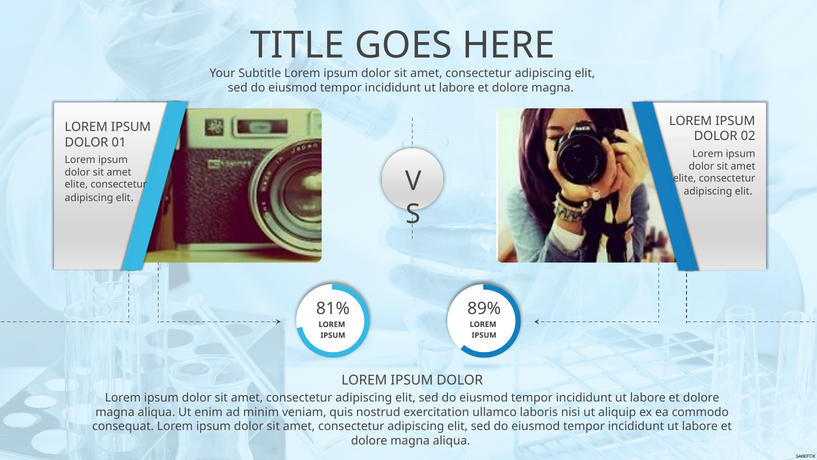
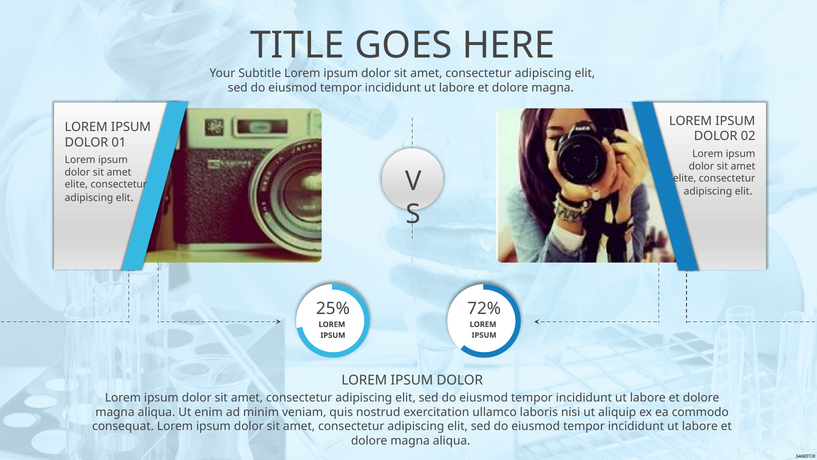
89%: 89% -> 72%
81%: 81% -> 25%
